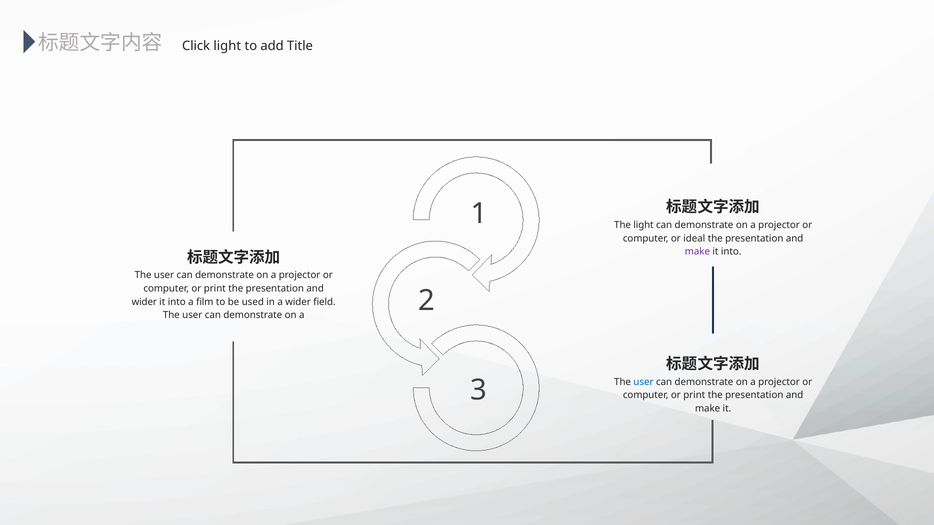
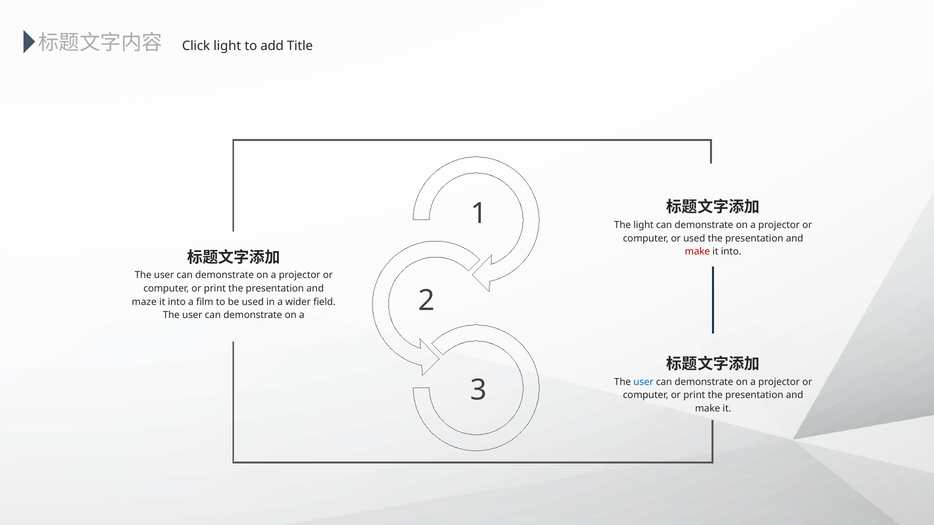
or ideal: ideal -> used
make at (697, 252) colour: purple -> red
wider at (144, 302): wider -> maze
